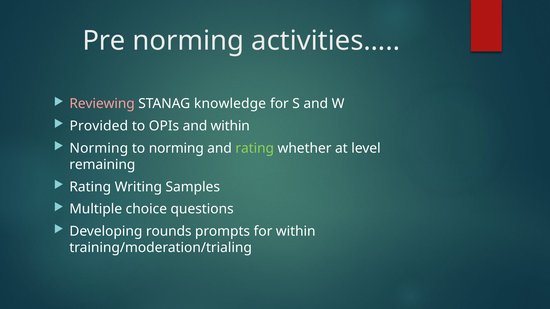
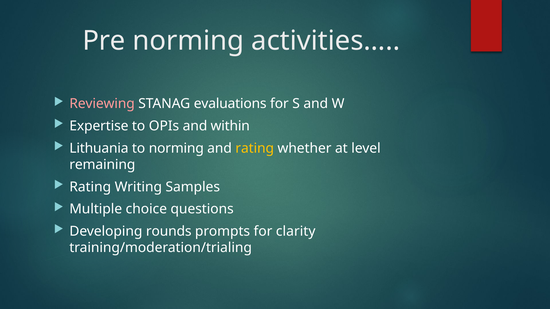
knowledge: knowledge -> evaluations
Provided: Provided -> Expertise
Norming at (99, 148): Norming -> Lithuania
rating at (255, 148) colour: light green -> yellow
for within: within -> clarity
